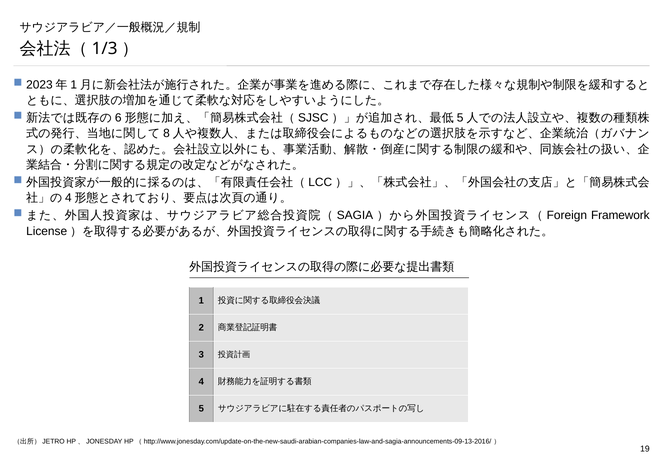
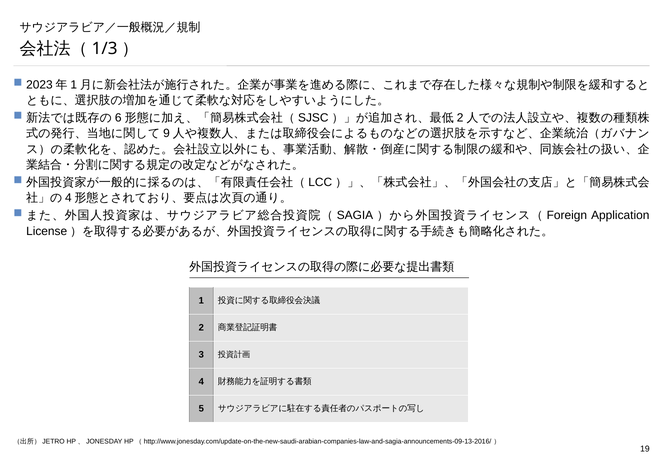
5 at (460, 118): 5 -> 2
8: 8 -> 9
Framework: Framework -> Application
